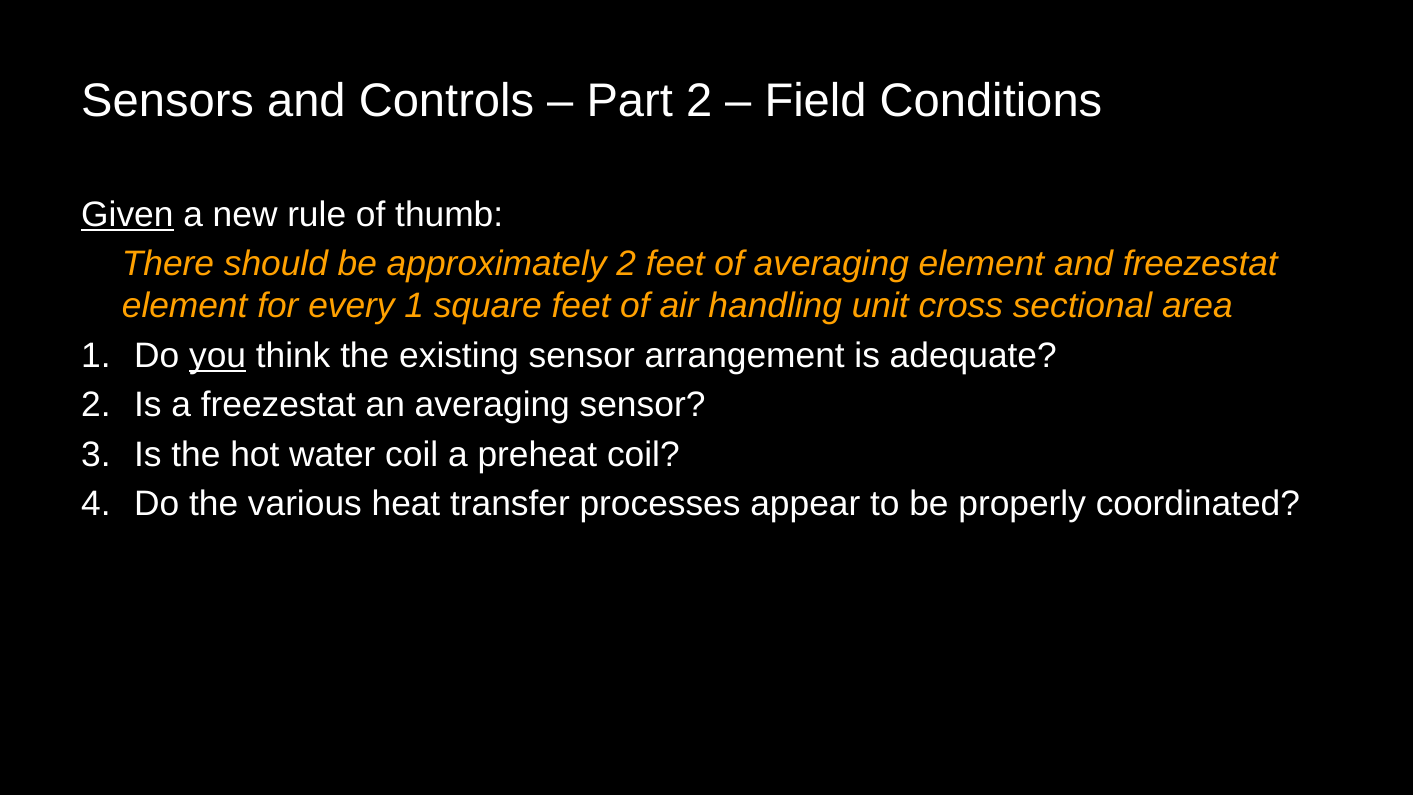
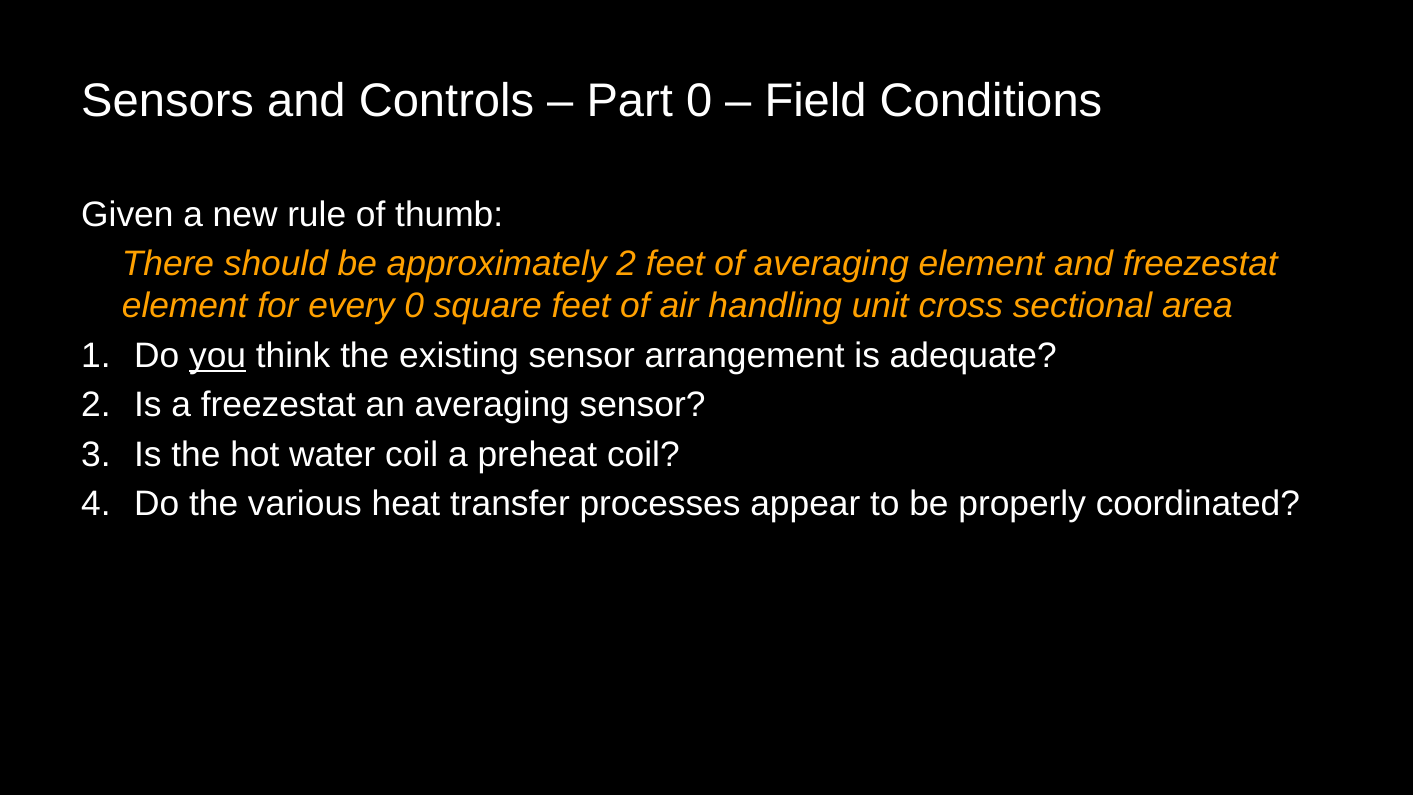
Part 2: 2 -> 0
Given underline: present -> none
every 1: 1 -> 0
